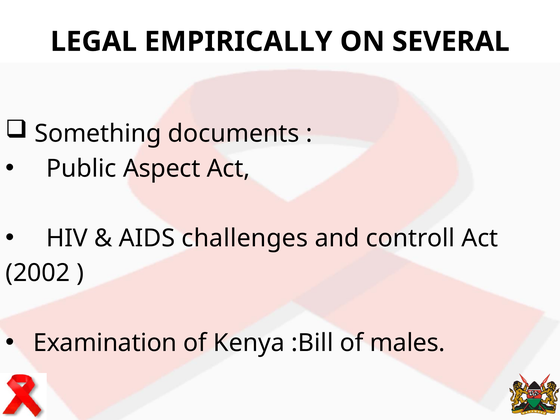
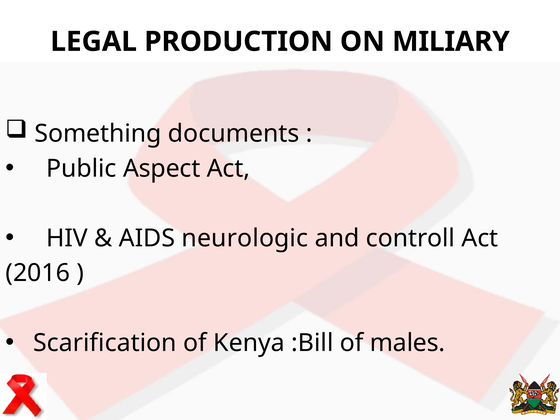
EMPIRICALLY: EMPIRICALLY -> PRODUCTION
SEVERAL: SEVERAL -> MILIARY
challenges: challenges -> neurologic
2002: 2002 -> 2016
Examination: Examination -> Scarification
